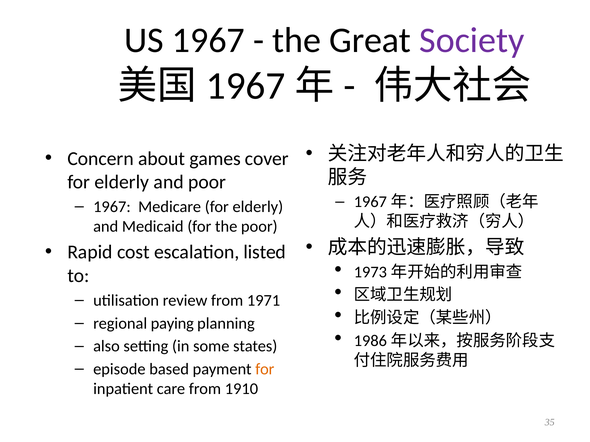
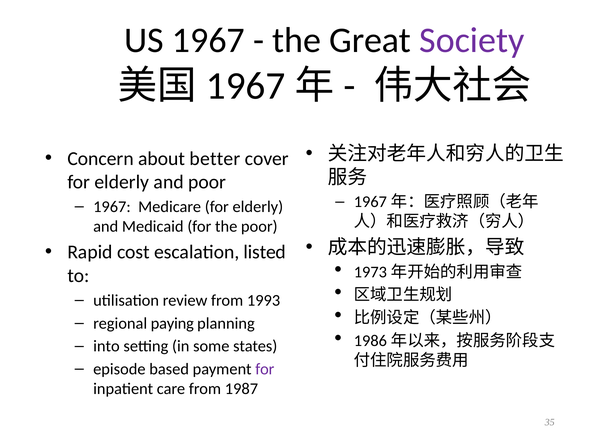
games: games -> better
1971: 1971 -> 1993
also: also -> into
for at (265, 370) colour: orange -> purple
1910: 1910 -> 1987
